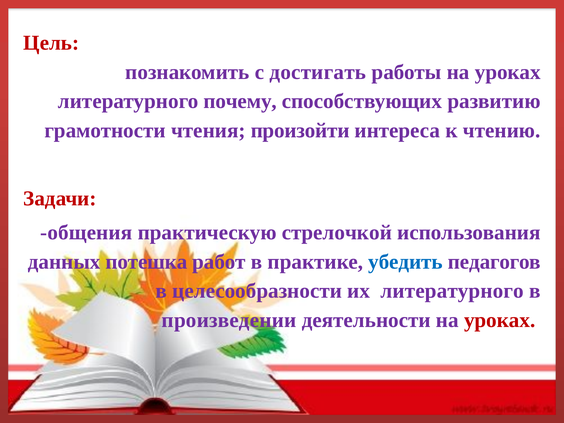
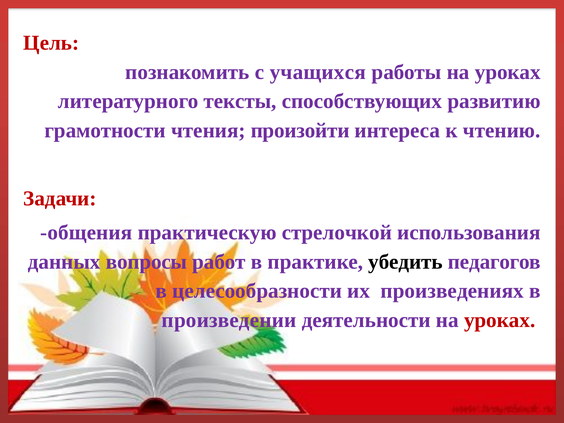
достигать: достигать -> учащихся
почему: почему -> тексты
потешка: потешка -> вопросы
убедить colour: blue -> black
их литературного: литературного -> произведениях
